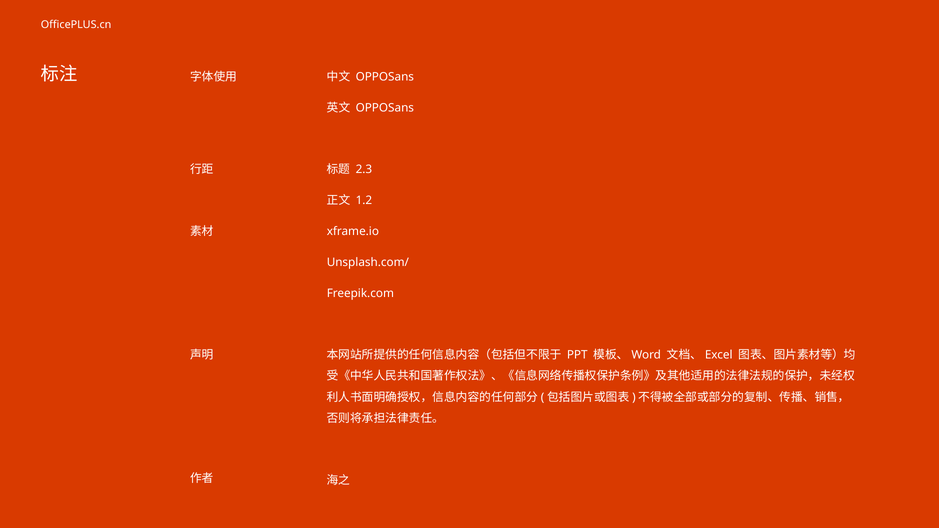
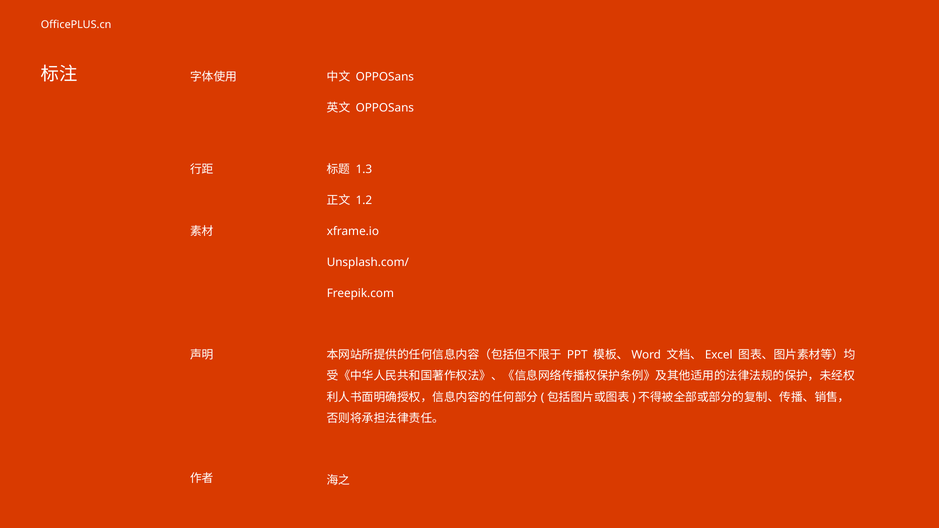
2.3: 2.3 -> 1.3
